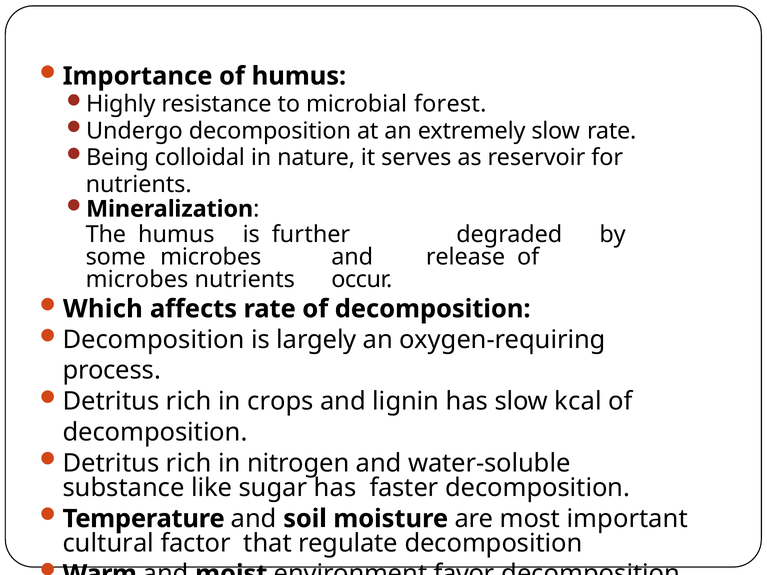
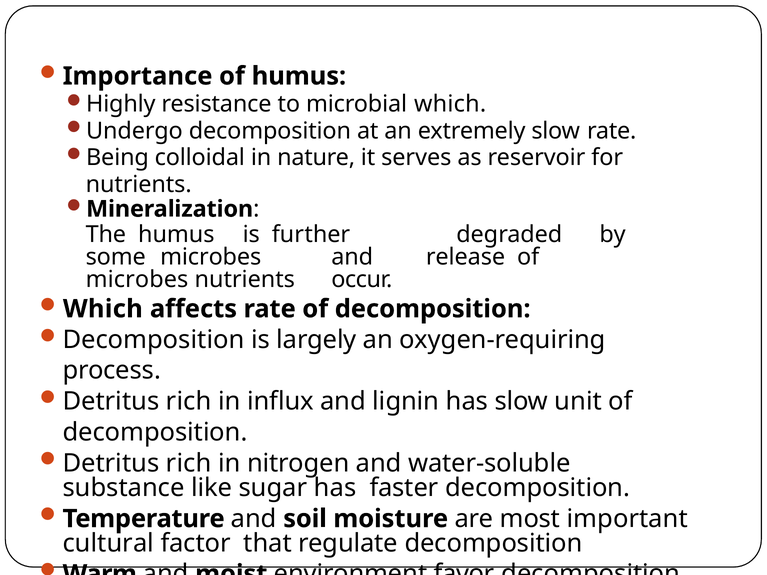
microbial forest: forest -> which
crops: crops -> influx
kcal: kcal -> unit
